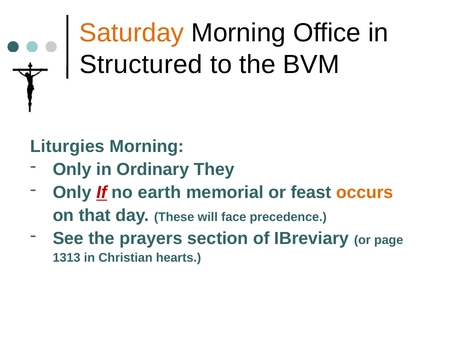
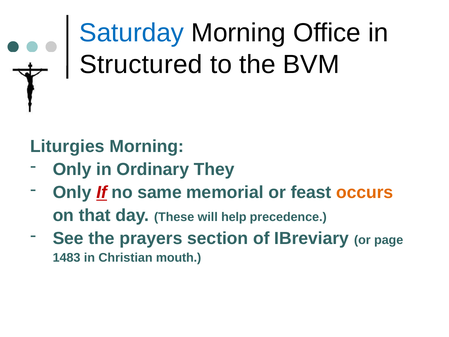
Saturday colour: orange -> blue
earth: earth -> same
face: face -> help
1313: 1313 -> 1483
hearts: hearts -> mouth
